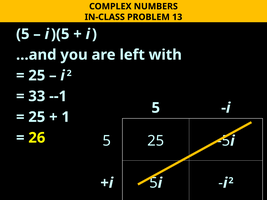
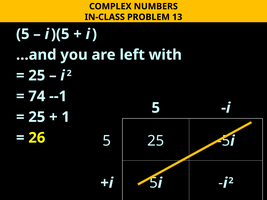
33: 33 -> 74
